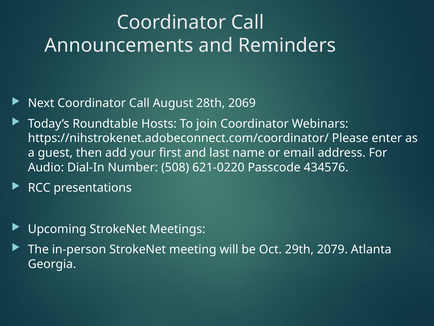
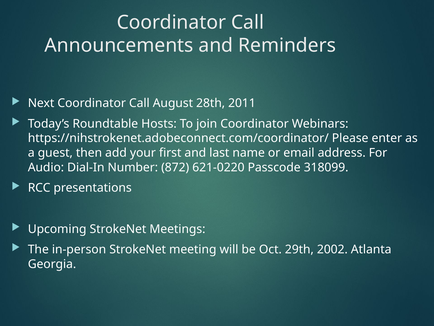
2069: 2069 -> 2011
508: 508 -> 872
434576: 434576 -> 318099
2079: 2079 -> 2002
